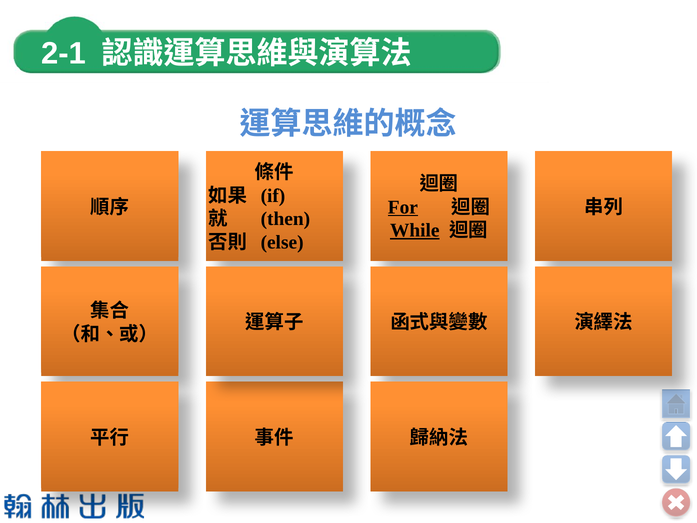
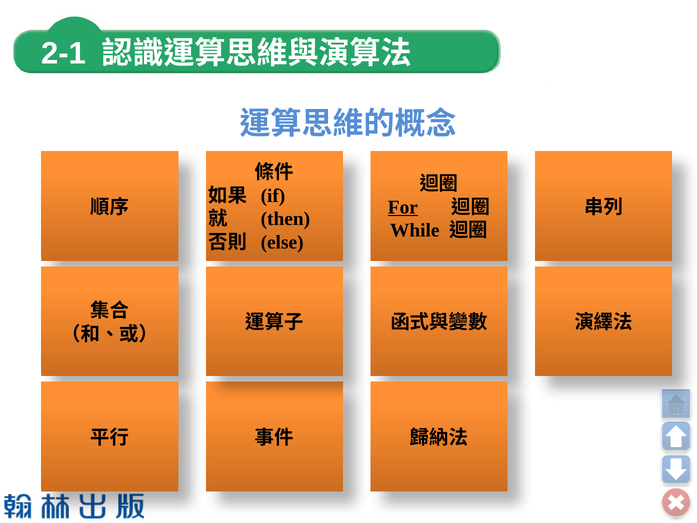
While underline: present -> none
